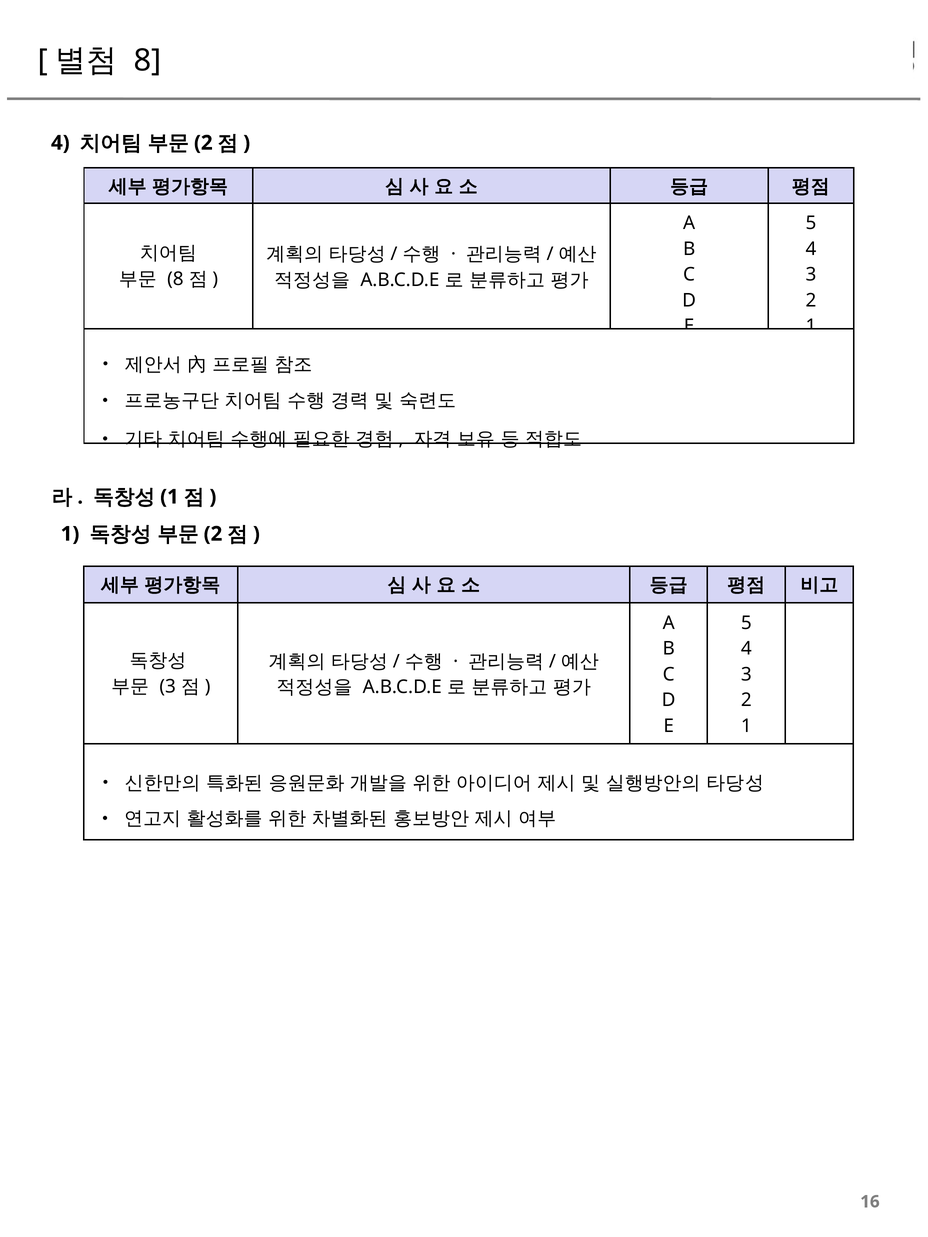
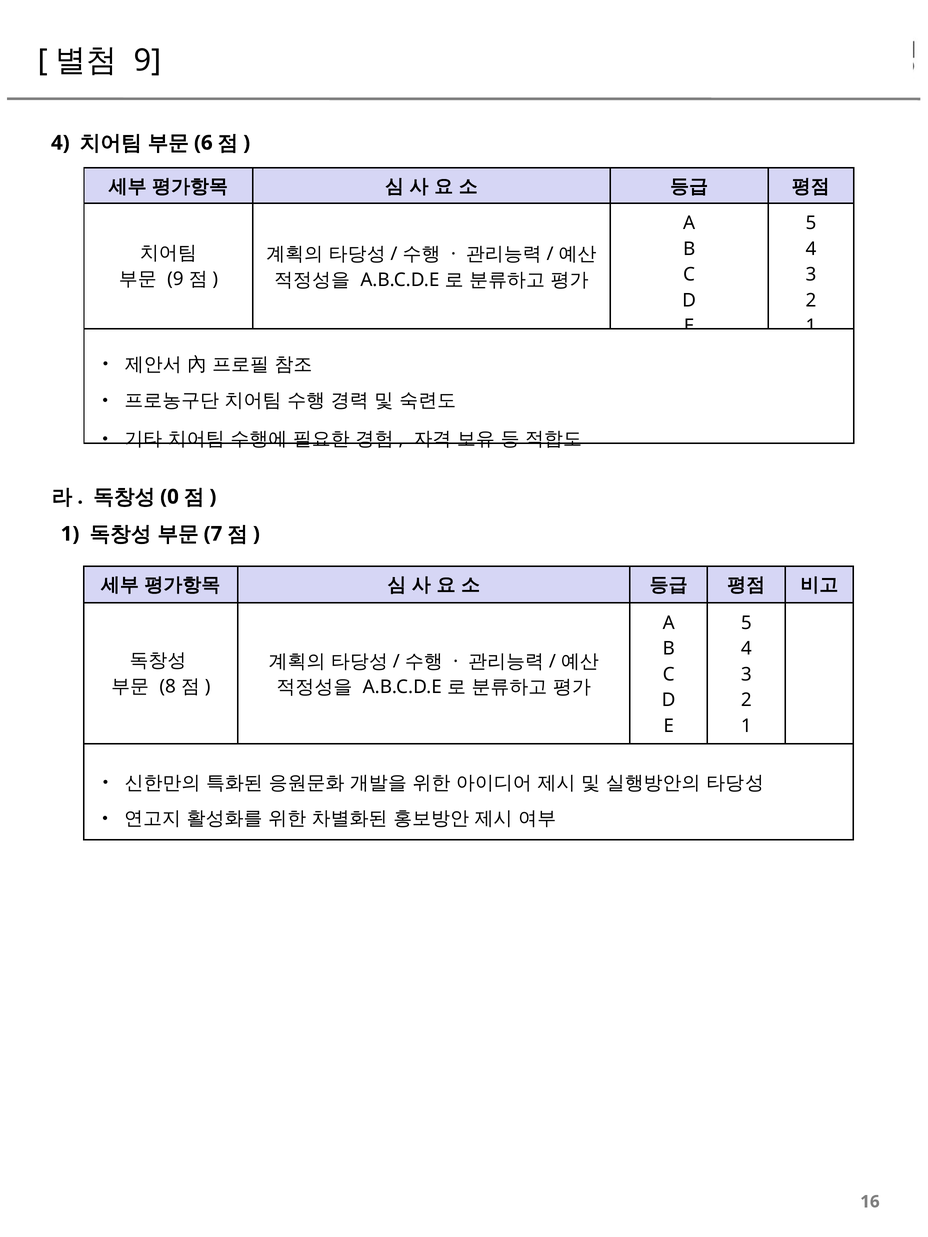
8 at (147, 60): 8 -> 9
2 at (203, 143): 2 -> 6
8 at (175, 279): 8 -> 9
1 at (170, 497): 1 -> 0
2 at (213, 534): 2 -> 7
3 at (168, 686): 3 -> 8
